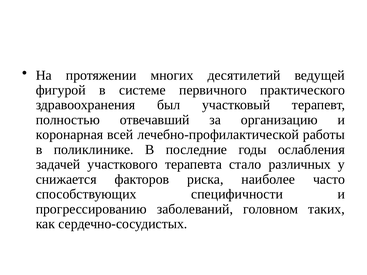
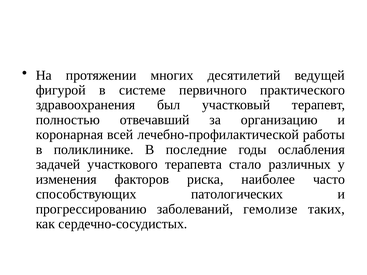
снижается: снижается -> изменения
специфичности: специфичности -> патологических
головном: головном -> гемолизе
